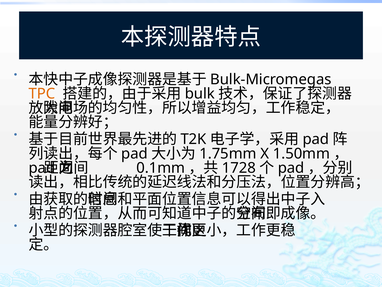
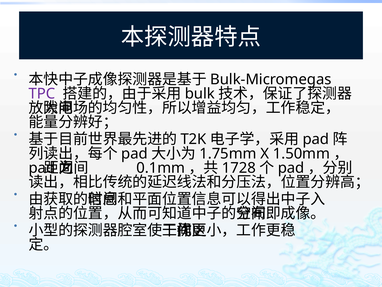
TPC colour: orange -> purple
